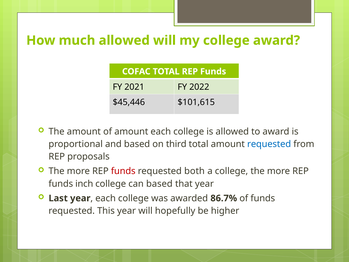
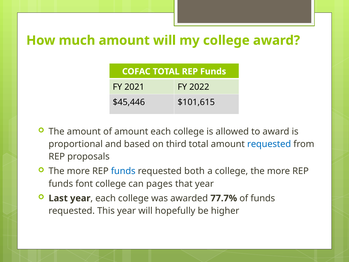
much allowed: allowed -> amount
funds at (123, 171) colour: red -> blue
inch: inch -> font
can based: based -> pages
86.7%: 86.7% -> 77.7%
